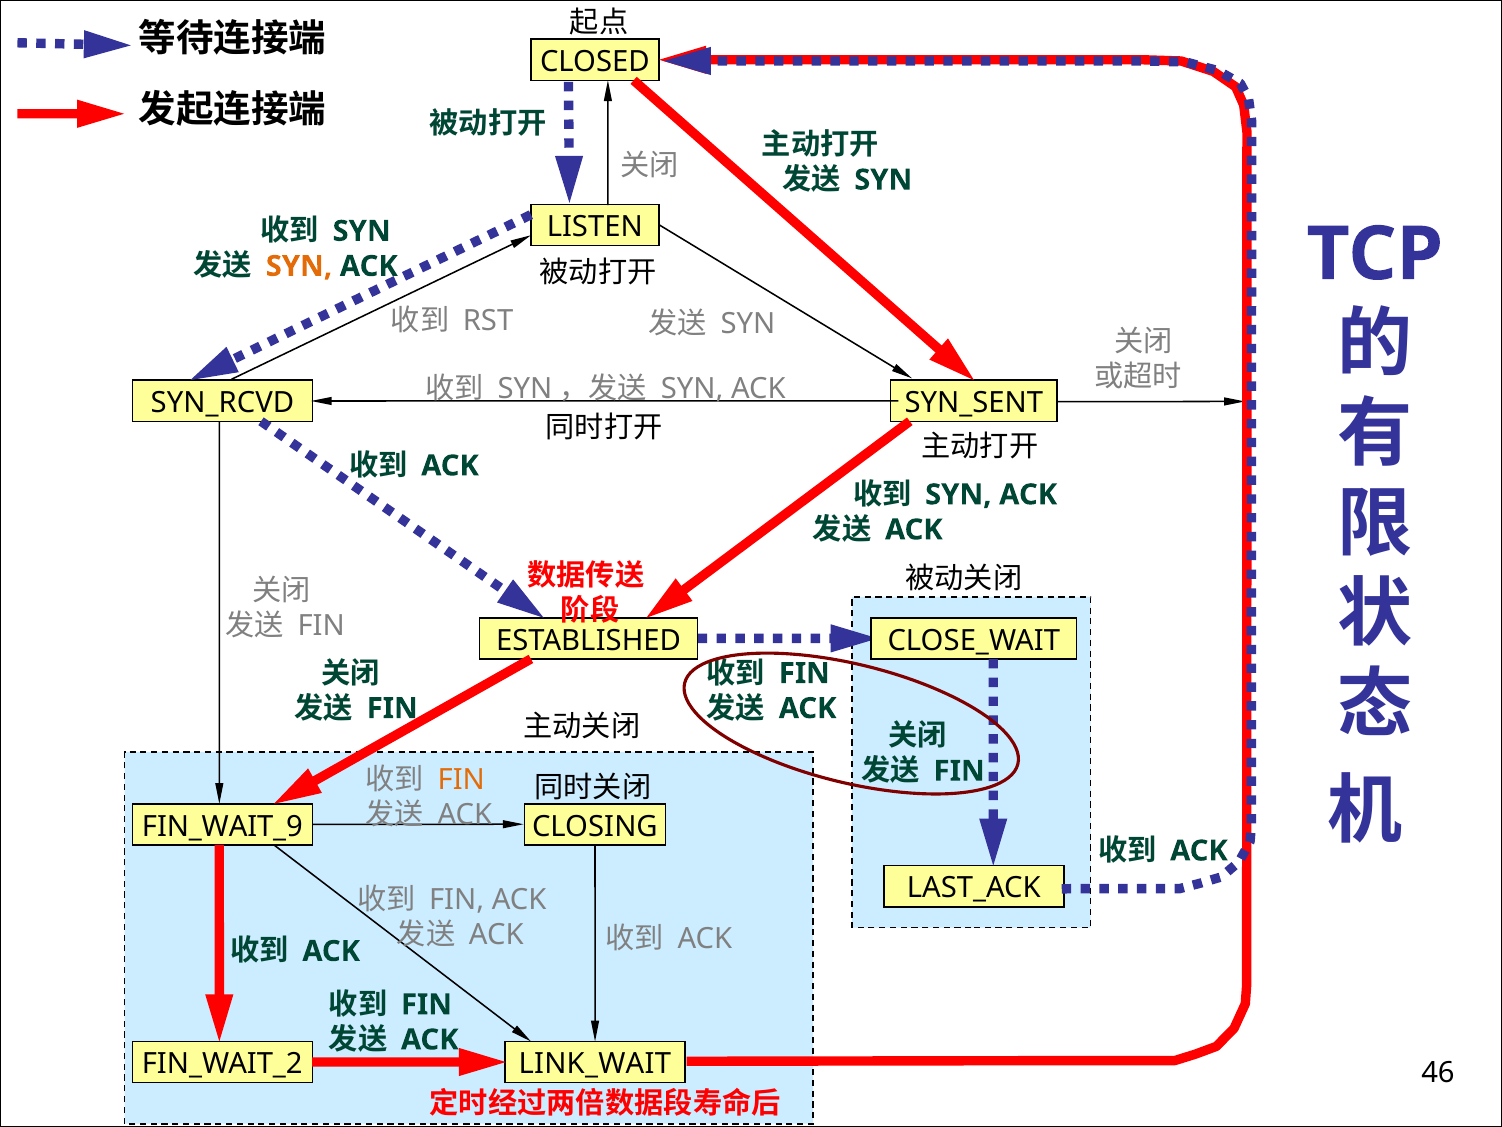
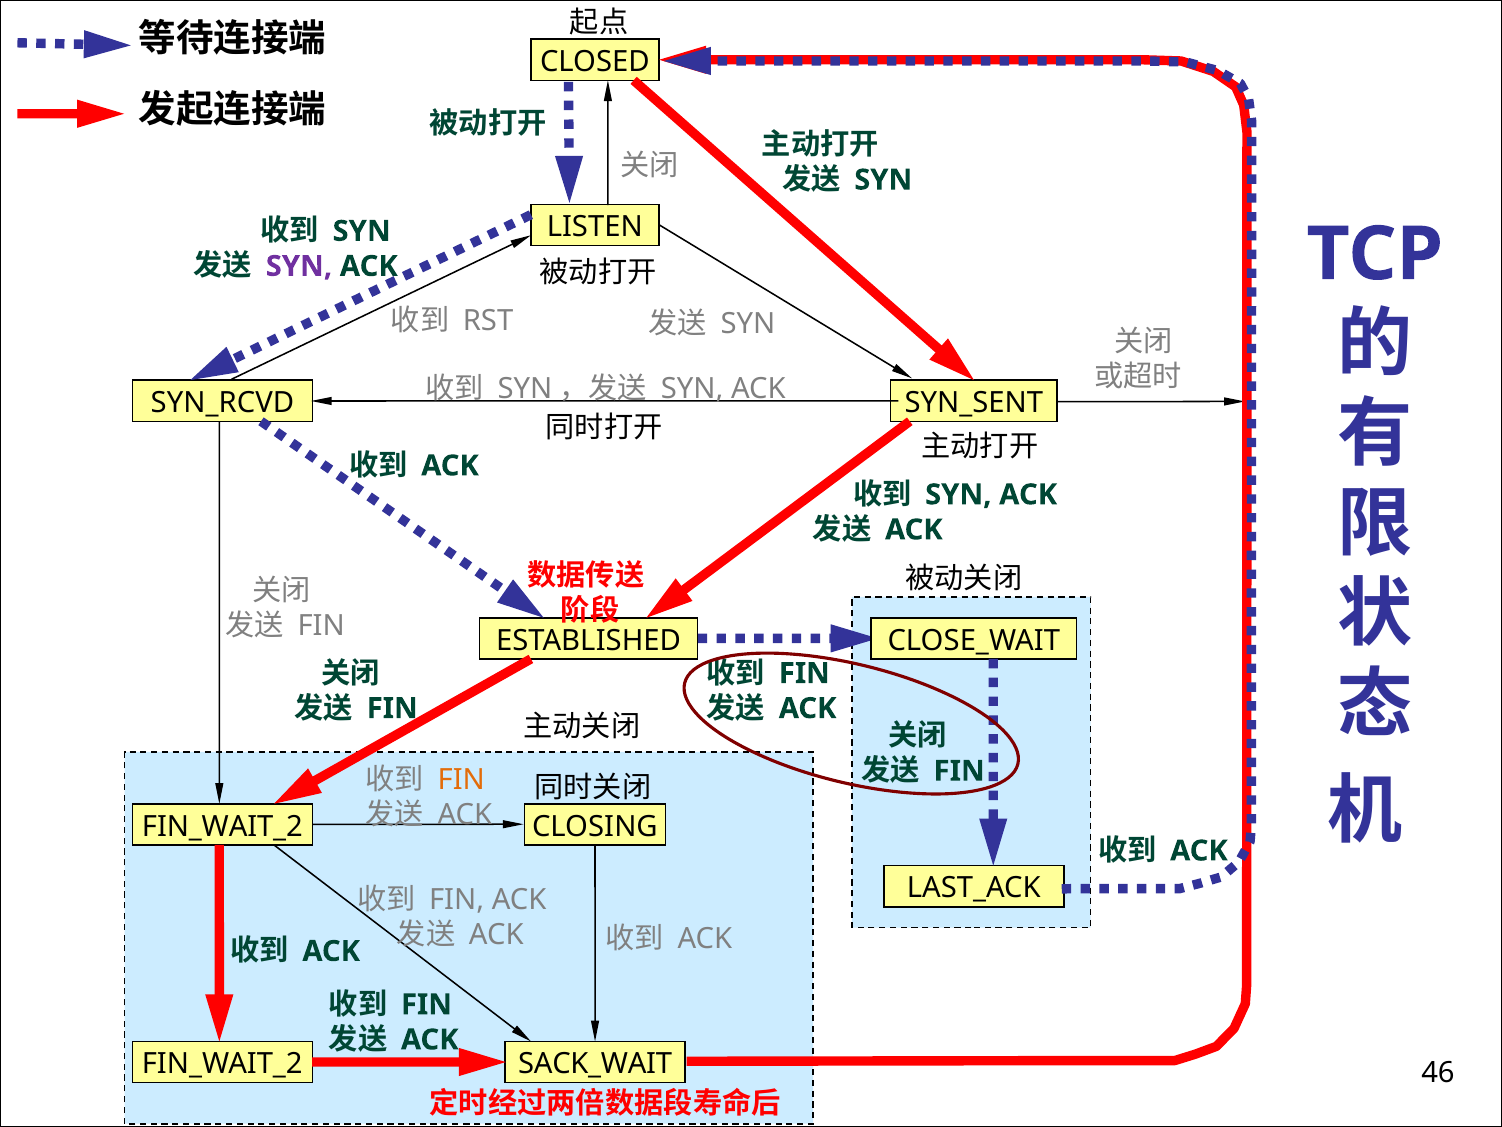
SYN at (299, 266) colour: orange -> purple
FIN_WAIT_9 at (222, 826): FIN_WAIT_9 -> FIN_WAIT_2
LINK_WAIT: LINK_WAIT -> SACK_WAIT
